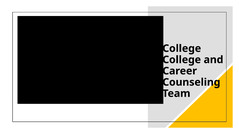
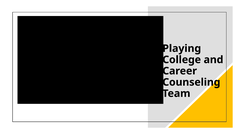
College at (182, 49): College -> Playing
